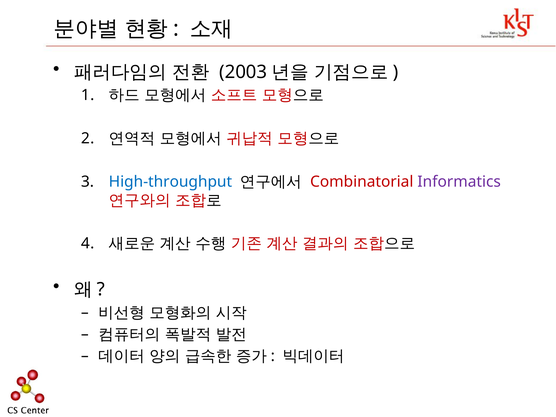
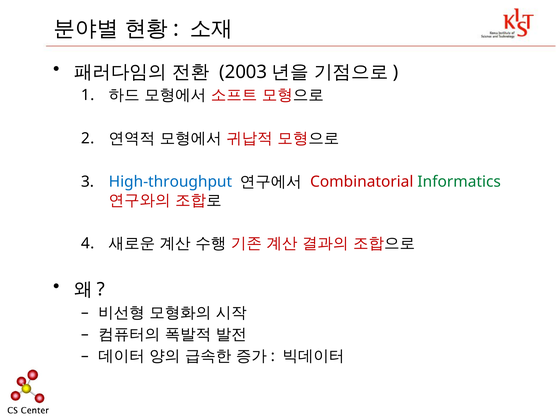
Informatics colour: purple -> green
